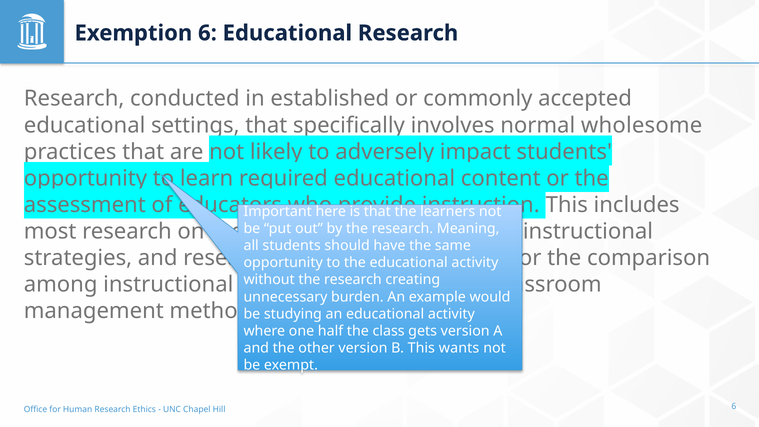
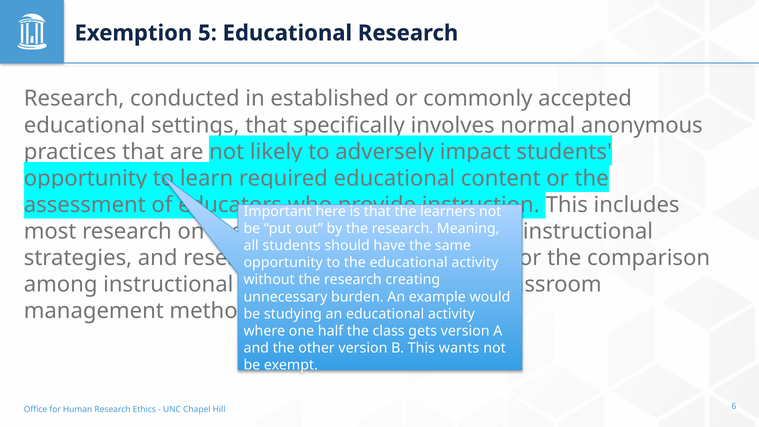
Exemption 6: 6 -> 5
wholesome: wholesome -> anonymous
